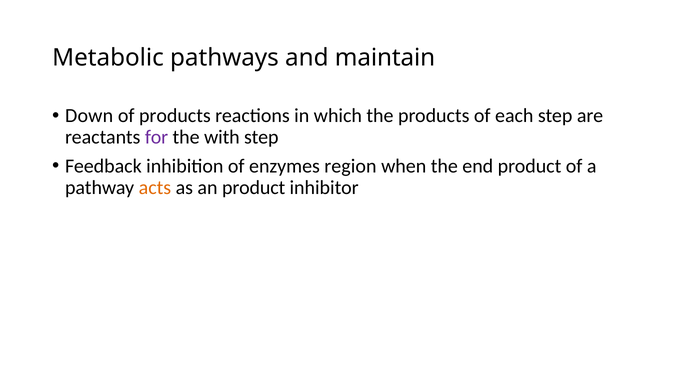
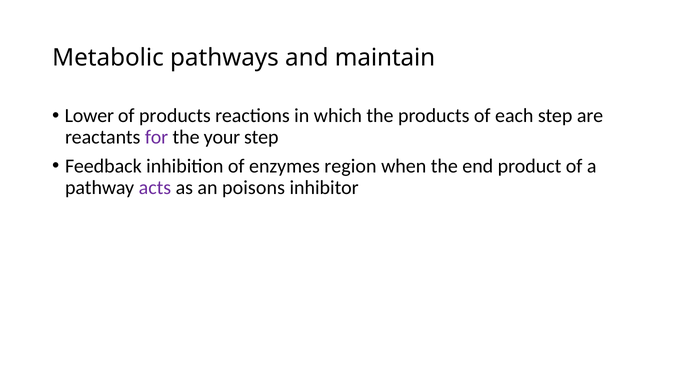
Down: Down -> Lower
with: with -> your
acts colour: orange -> purple
an product: product -> poisons
